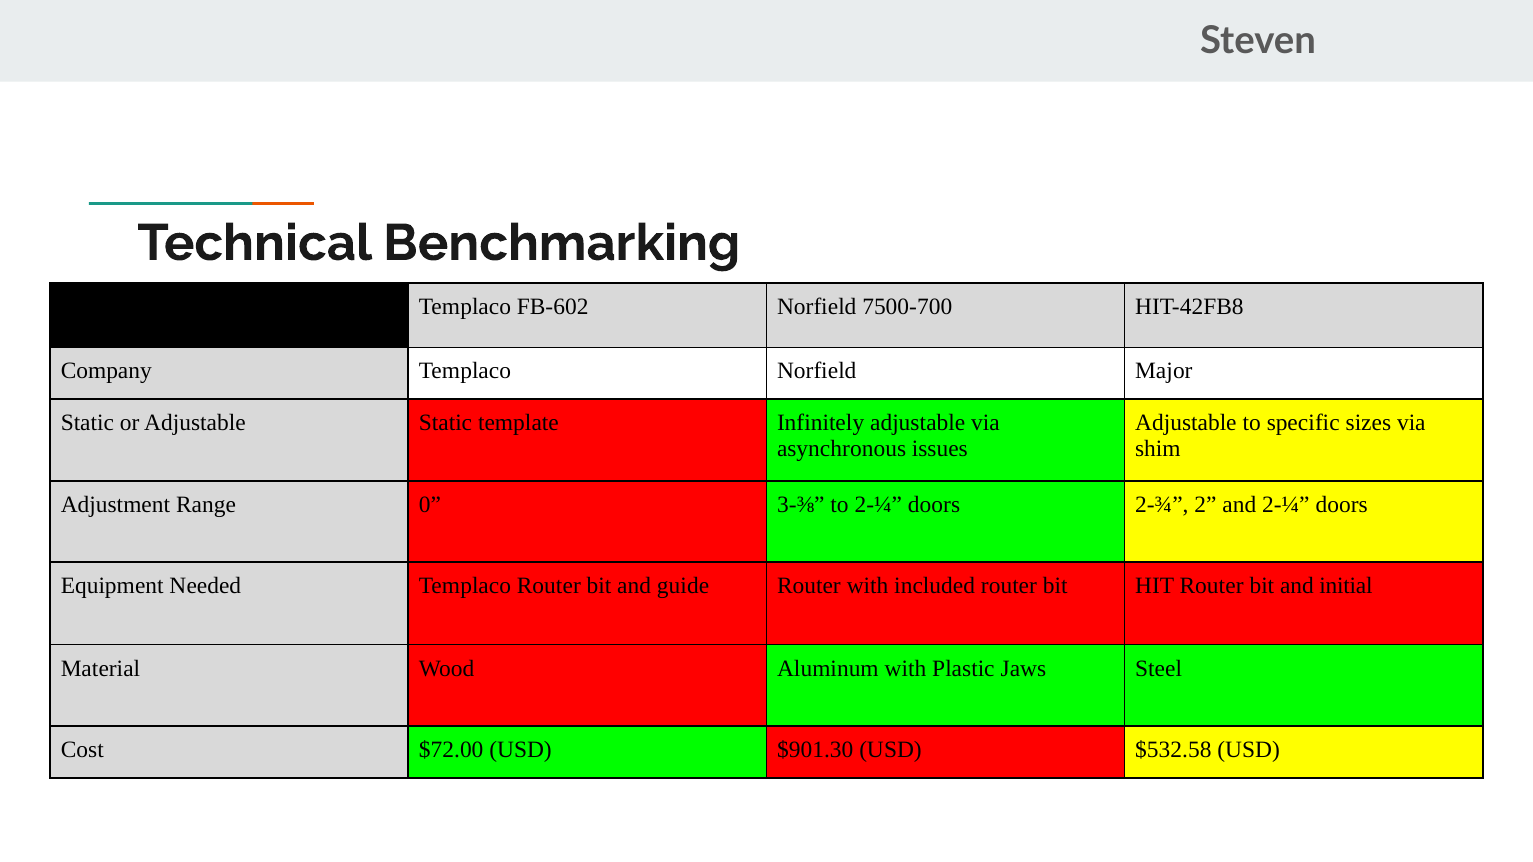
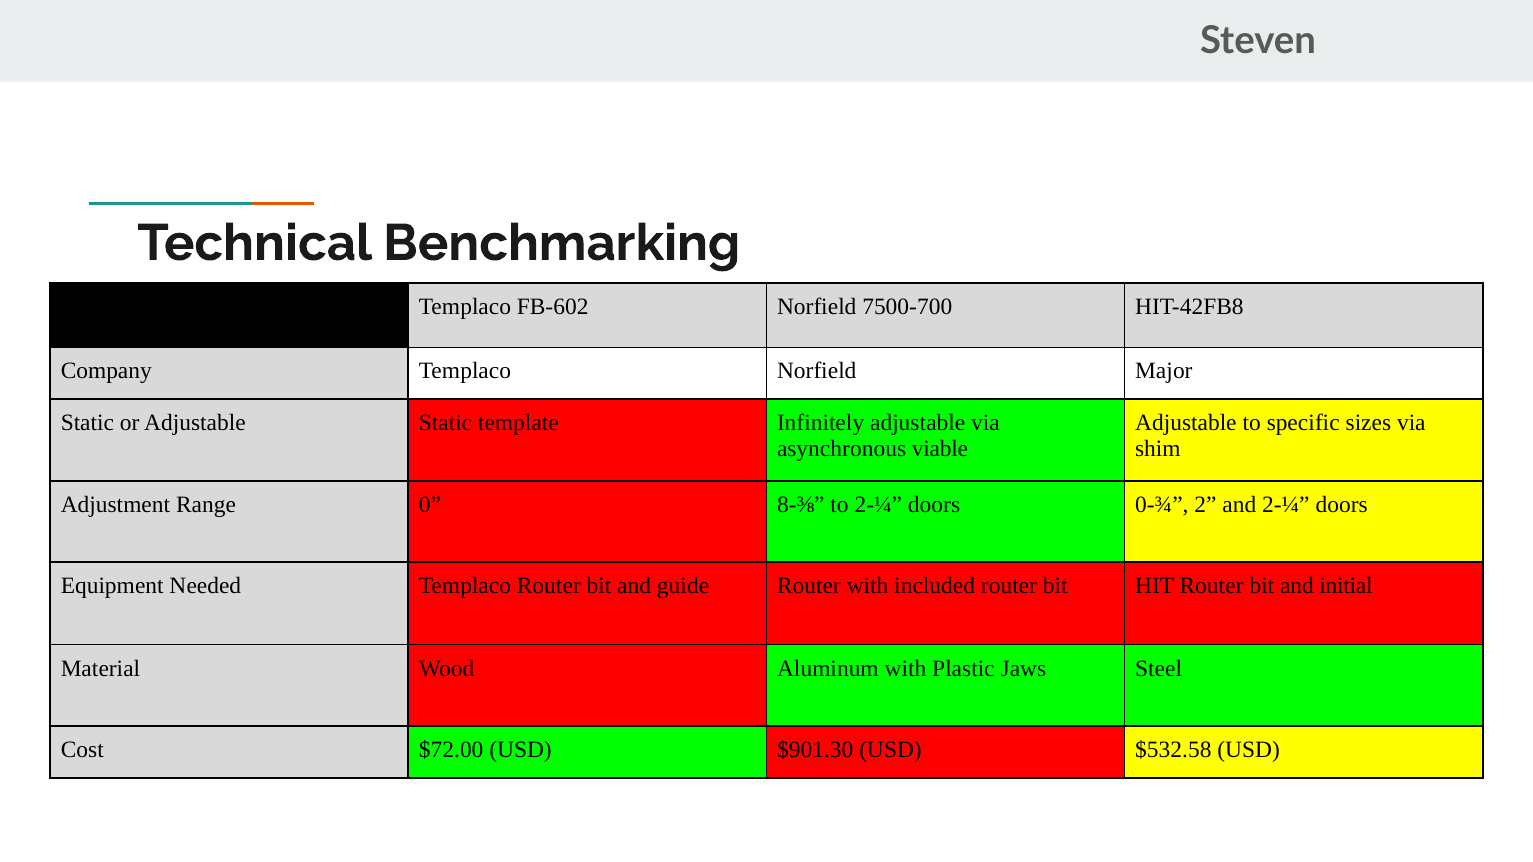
issues: issues -> viable
3-⅜: 3-⅜ -> 8-⅜
2-¾: 2-¾ -> 0-¾
